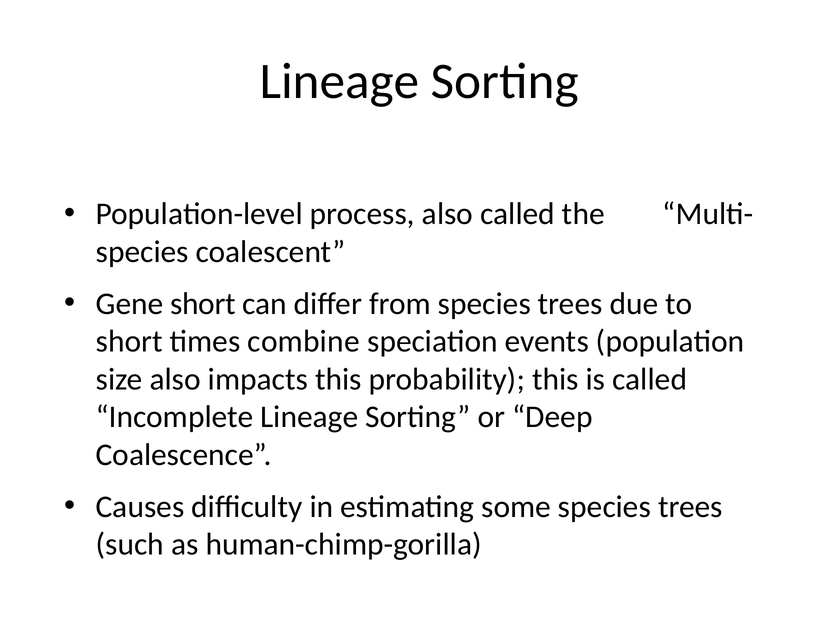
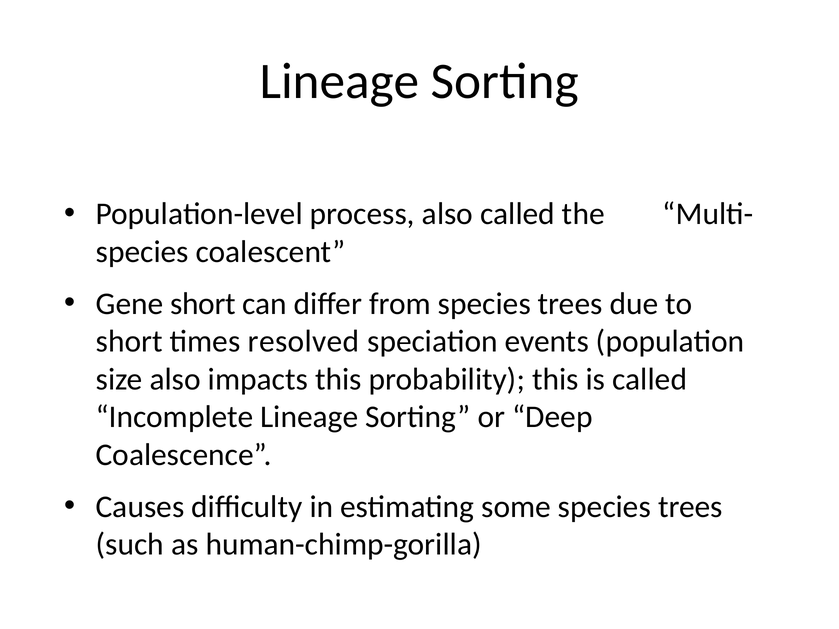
combine: combine -> resolved
